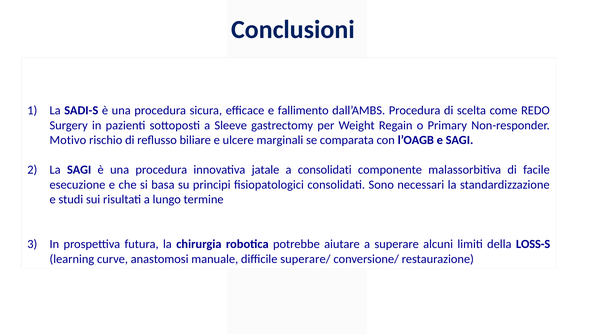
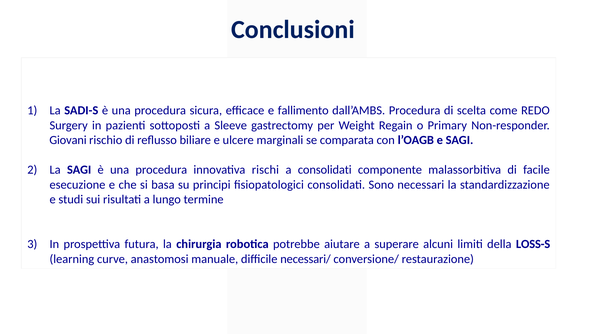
Motivo: Motivo -> Giovani
jatale: jatale -> rischi
superare/: superare/ -> necessari/
